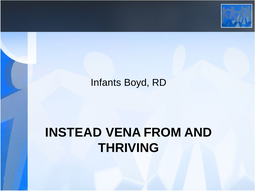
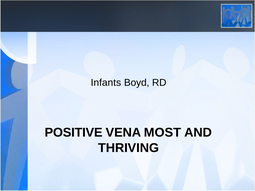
INSTEAD: INSTEAD -> POSITIVE
FROM: FROM -> MOST
